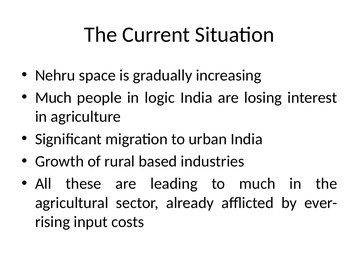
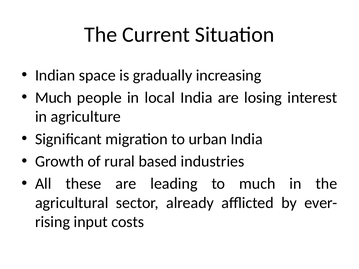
Nehru: Nehru -> Indian
logic: logic -> local
